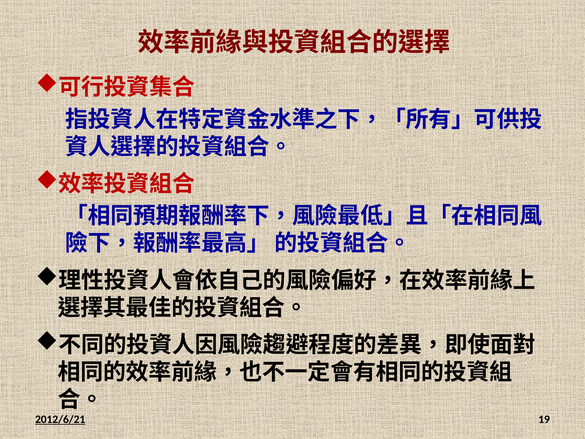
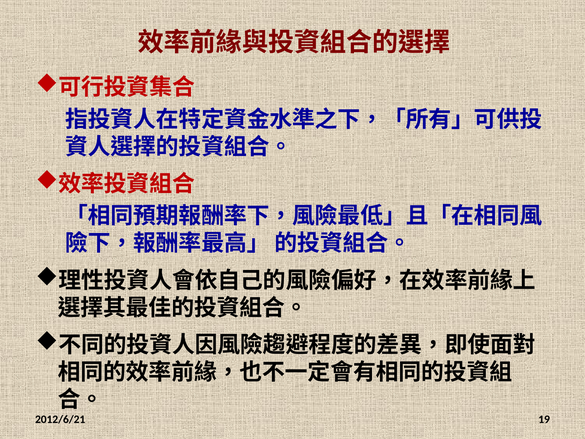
2012/6/21 underline: present -> none
